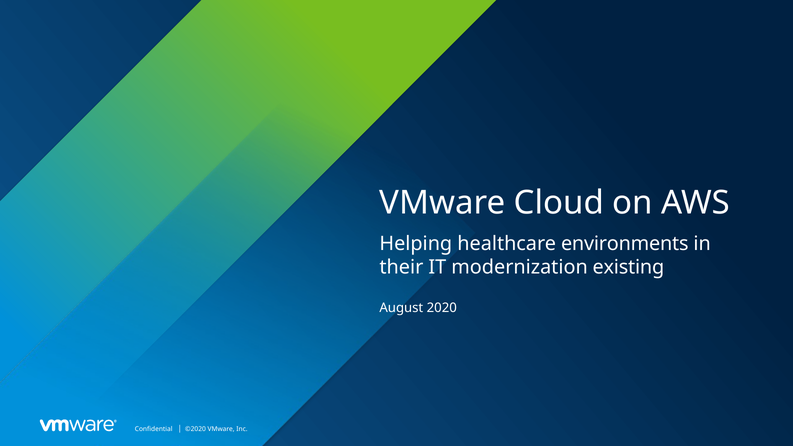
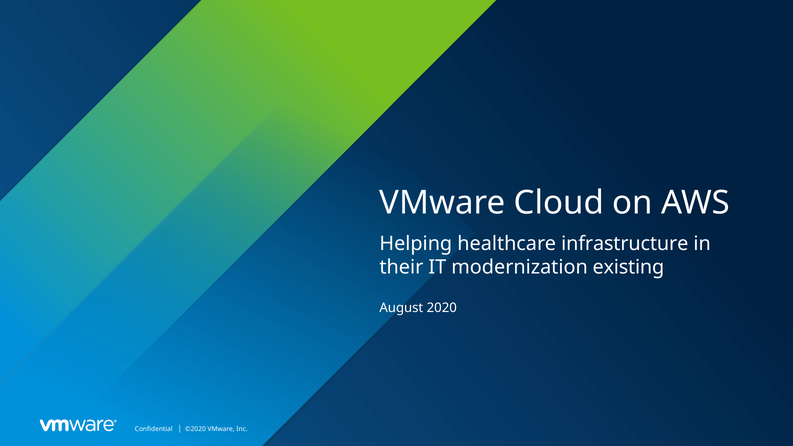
environments: environments -> infrastructure
